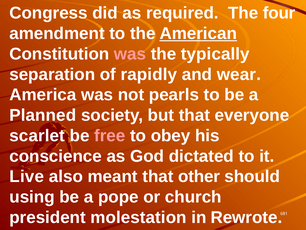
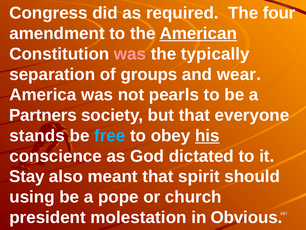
rapidly: rapidly -> groups
Planned: Planned -> Partners
scarlet: scarlet -> stands
free colour: pink -> light blue
his underline: none -> present
Live: Live -> Stay
other: other -> spirit
Rewrote: Rewrote -> Obvious
